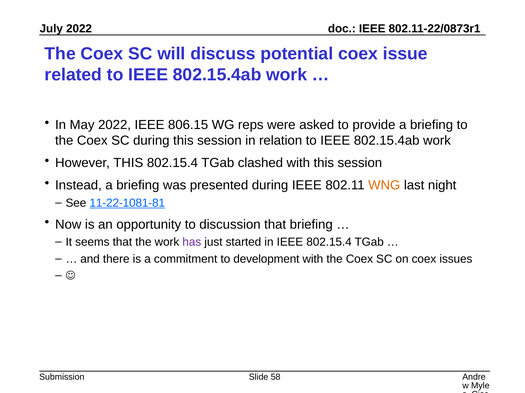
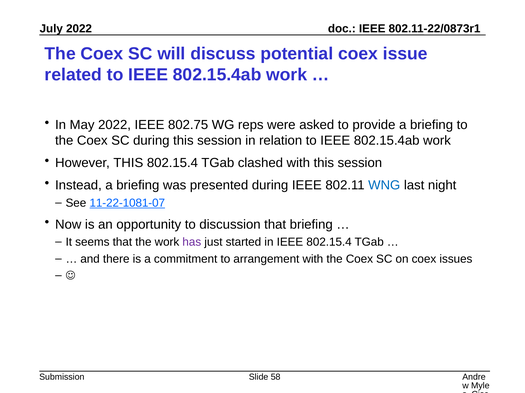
806.15: 806.15 -> 802.75
WNG colour: orange -> blue
11-22-1081-81: 11-22-1081-81 -> 11-22-1081-07
development: development -> arrangement
